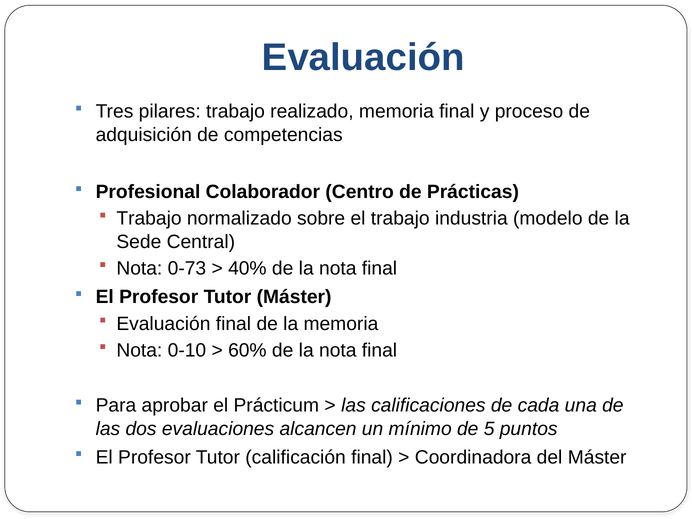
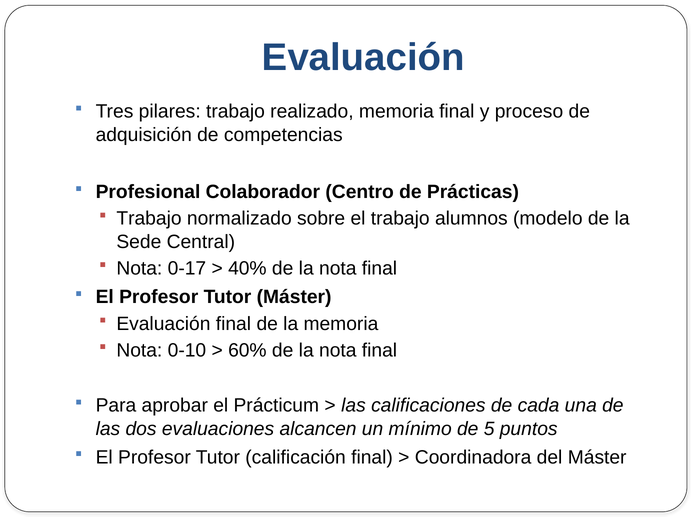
industria: industria -> alumnos
0-73: 0-73 -> 0-17
